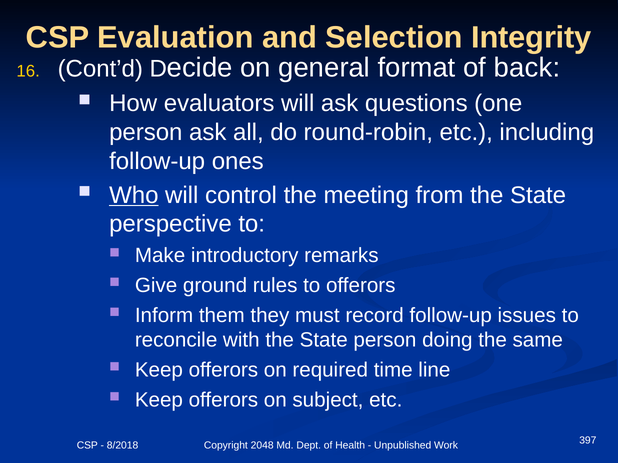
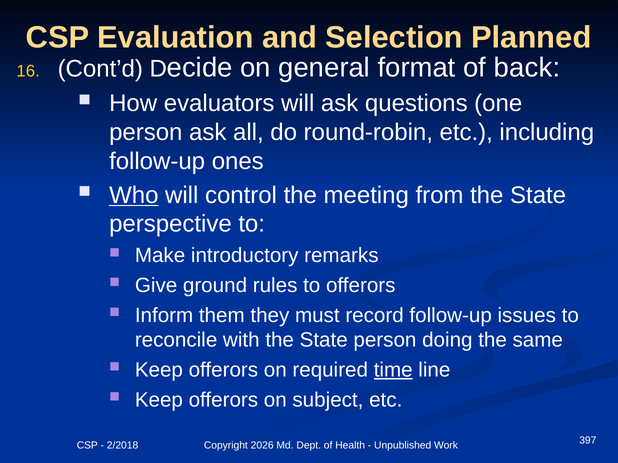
Integrity: Integrity -> Planned
time underline: none -> present
8/2018: 8/2018 -> 2/2018
2048: 2048 -> 2026
